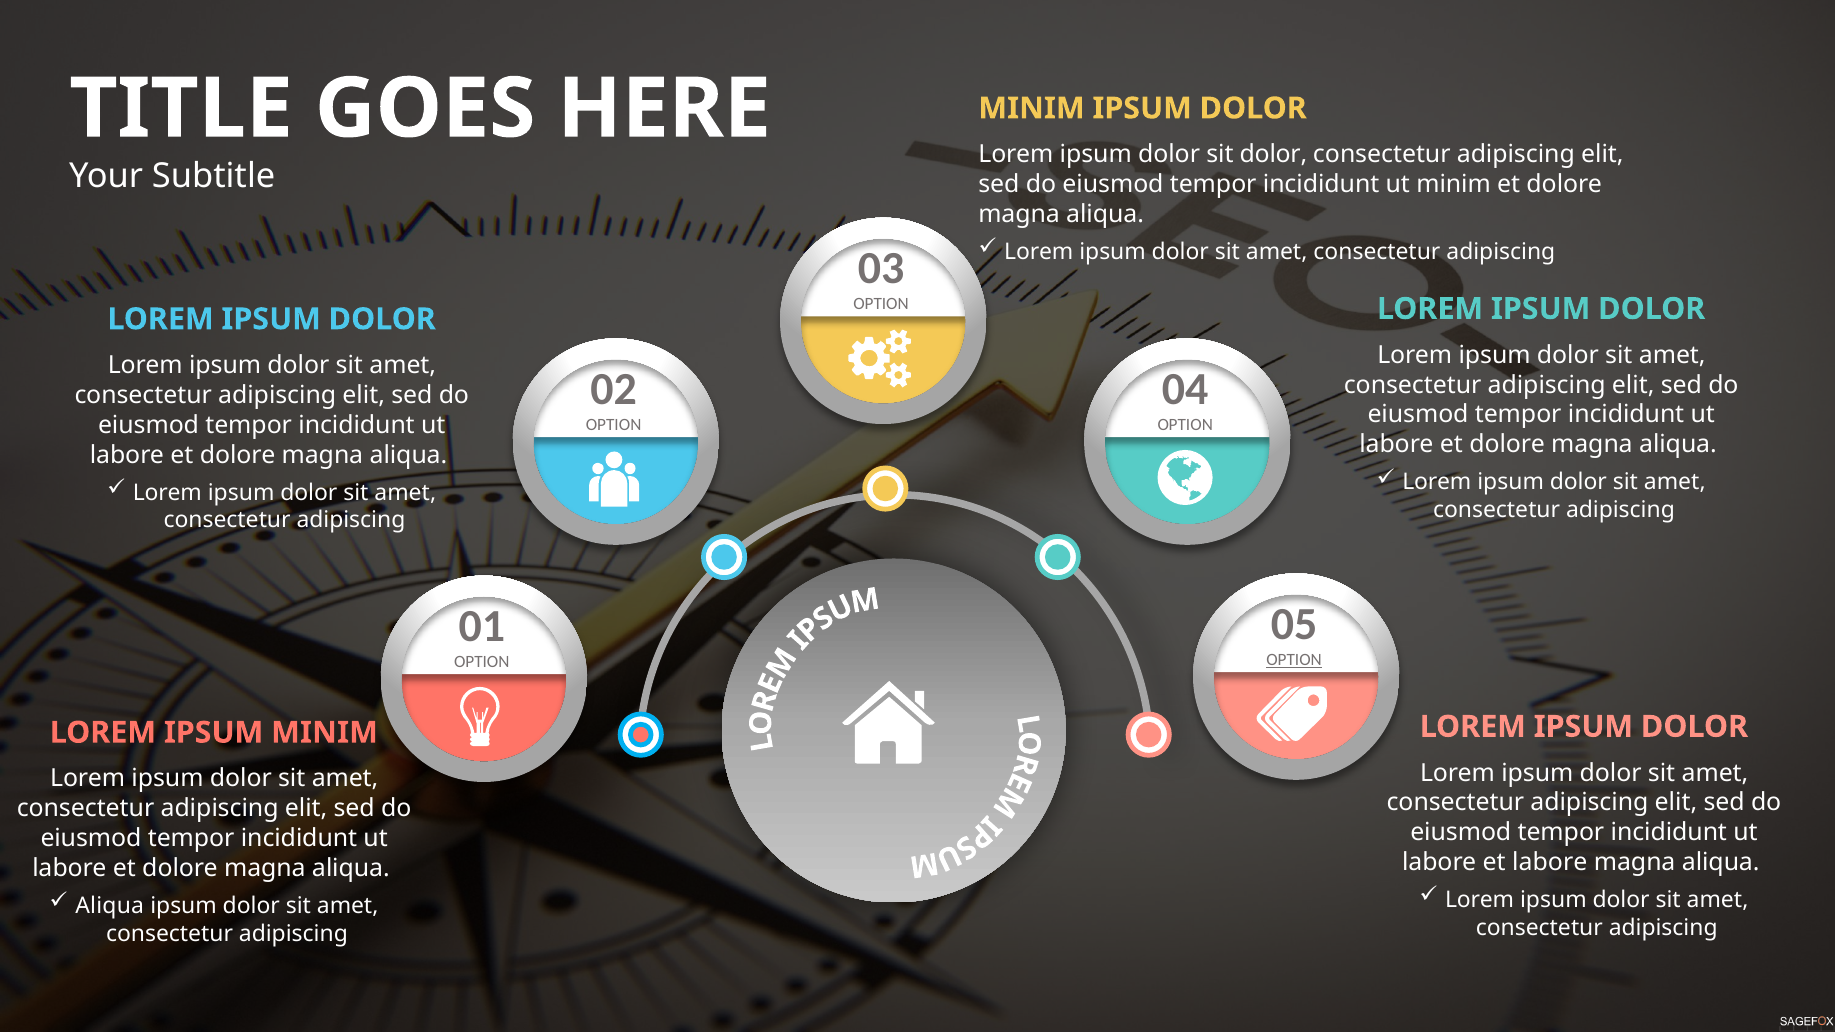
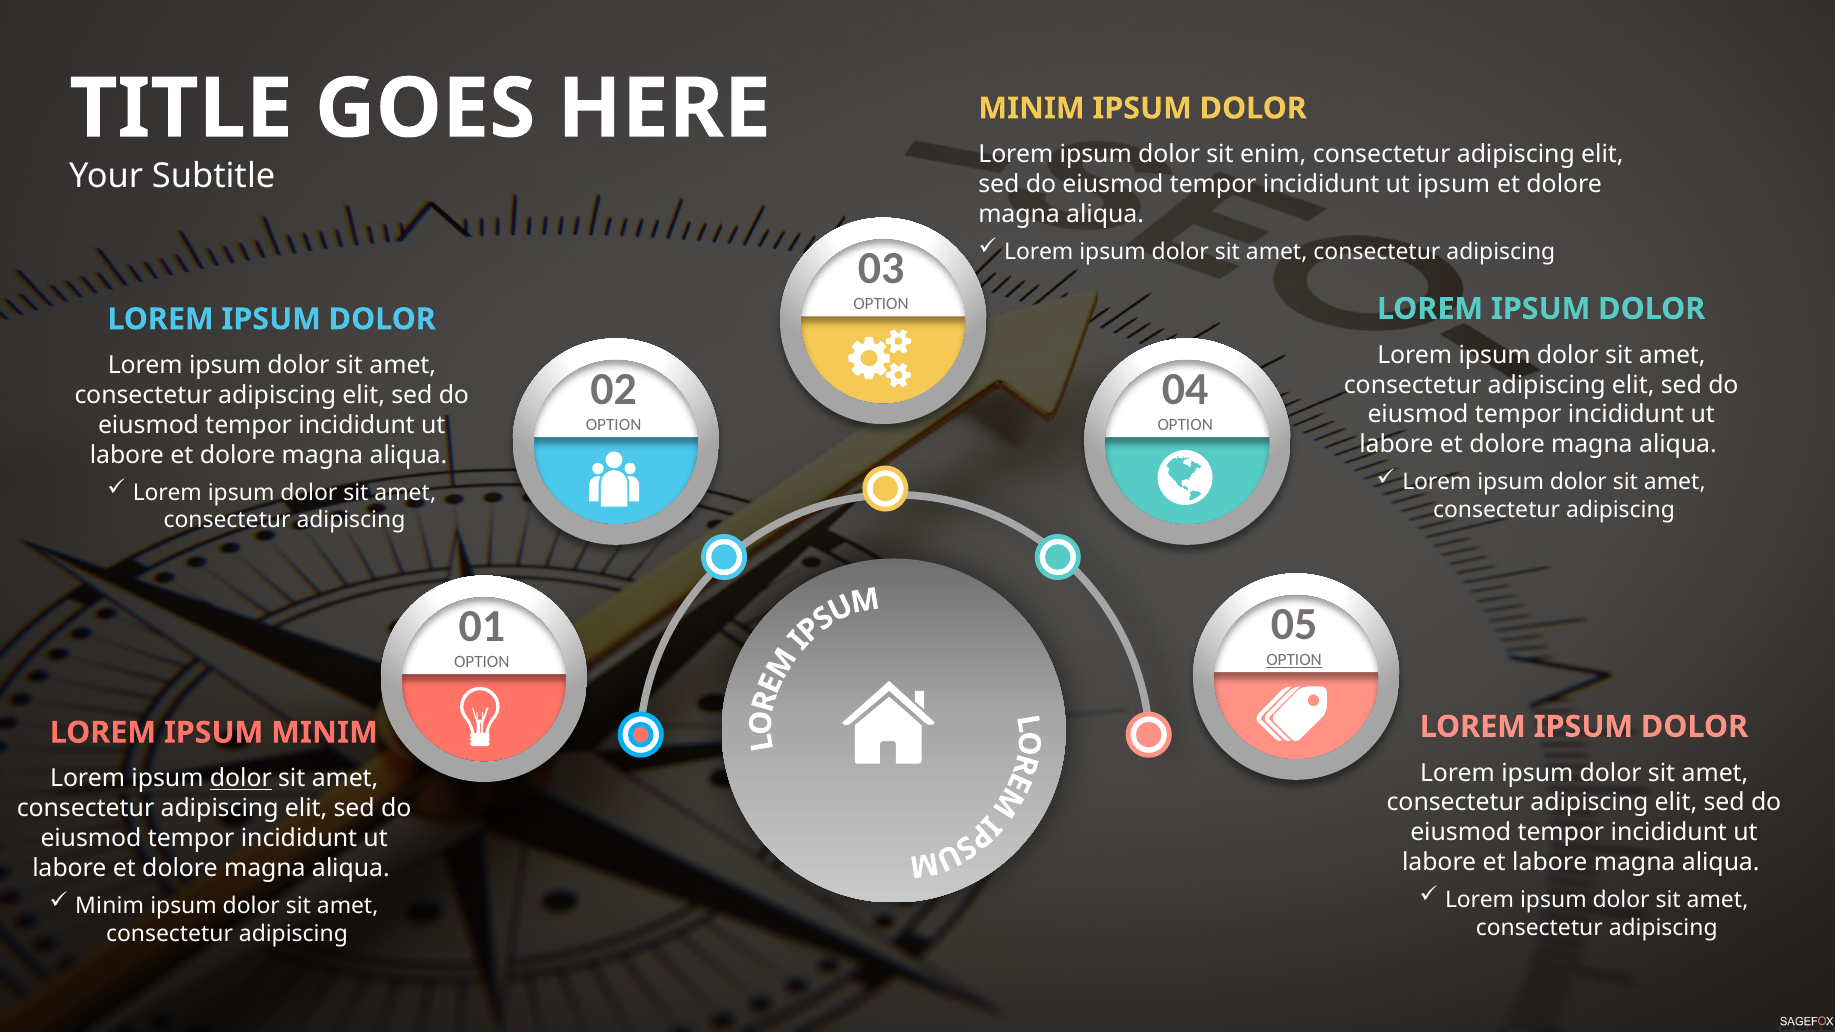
sit dolor: dolor -> enim
ut minim: minim -> ipsum
dolor at (241, 779) underline: none -> present
Aliqua at (110, 906): Aliqua -> Minim
